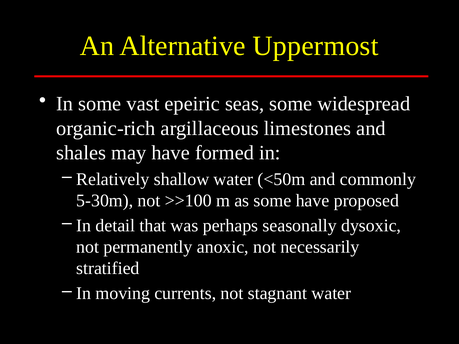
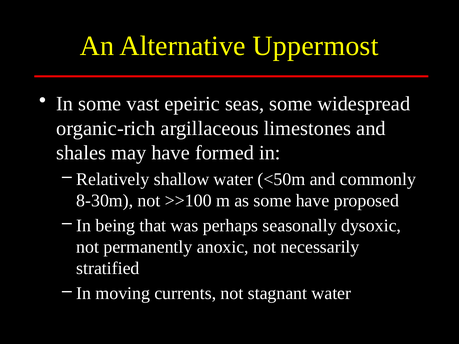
5-30m: 5-30m -> 8-30m
detail: detail -> being
